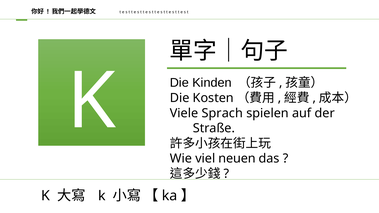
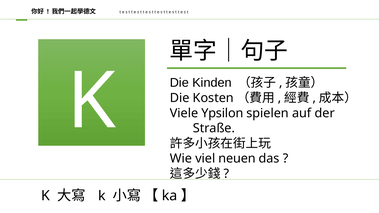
Sprach: Sprach -> Ypsilon
